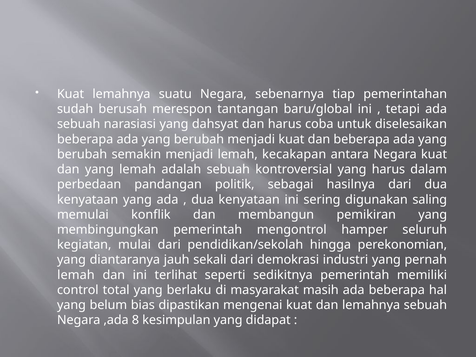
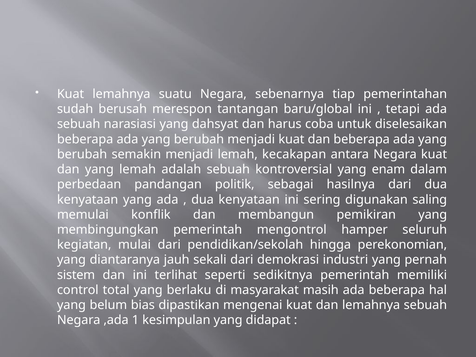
yang harus: harus -> enam
lemah at (76, 275): lemah -> sistem
8: 8 -> 1
